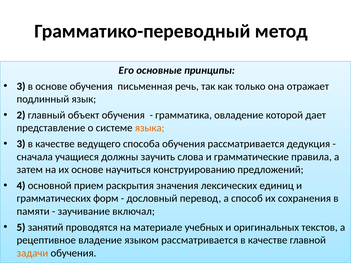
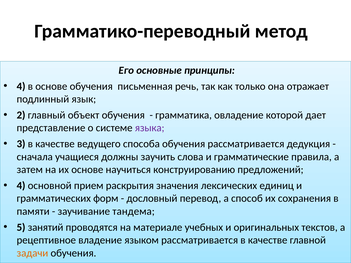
3 at (21, 86): 3 -> 4
языка colour: orange -> purple
включал: включал -> тандема
